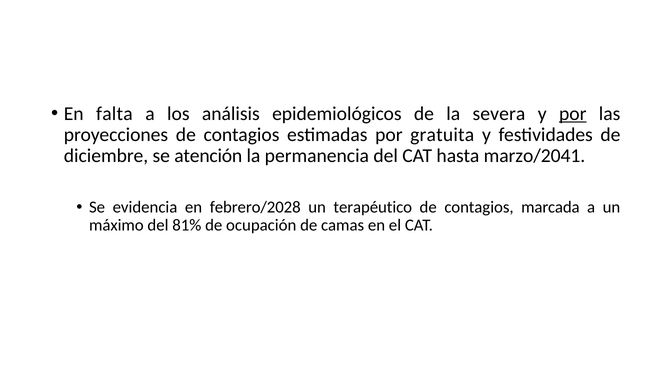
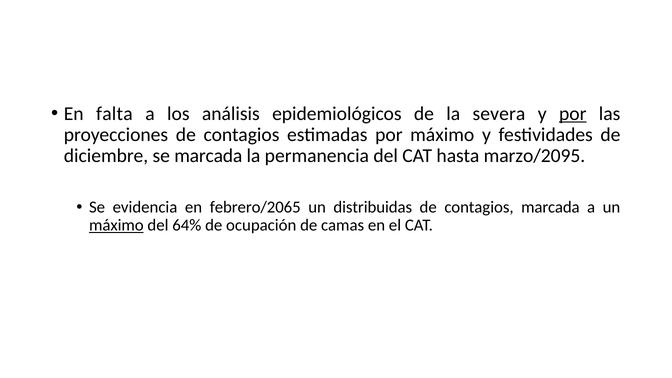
por gratuita: gratuita -> máximo
se atención: atención -> marcada
marzo/2041: marzo/2041 -> marzo/2095
febrero/2028: febrero/2028 -> febrero/2065
terapéutico: terapéutico -> distribuidas
máximo at (116, 225) underline: none -> present
81%: 81% -> 64%
